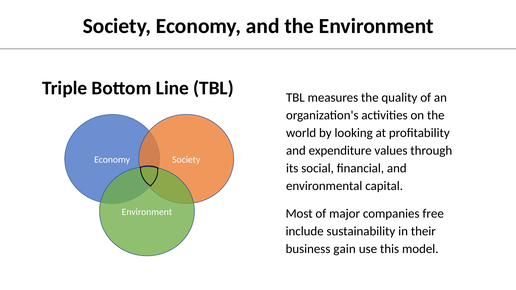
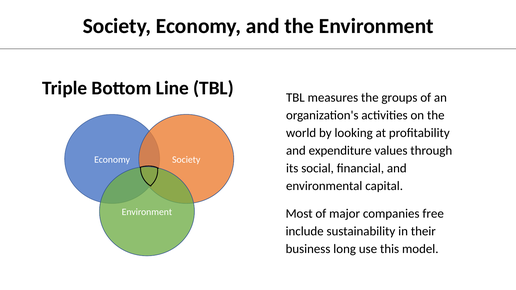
quality: quality -> groups
gain: gain -> long
